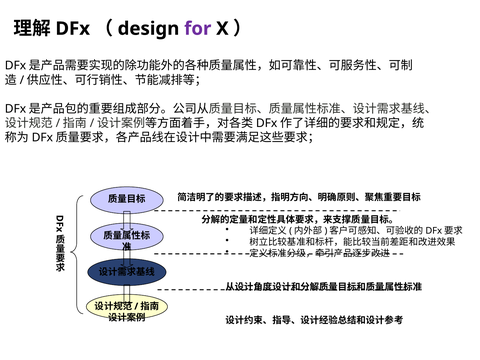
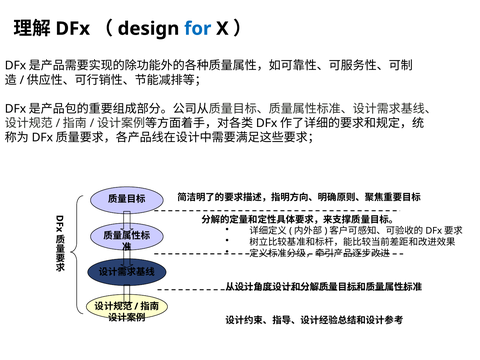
for colour: purple -> blue
